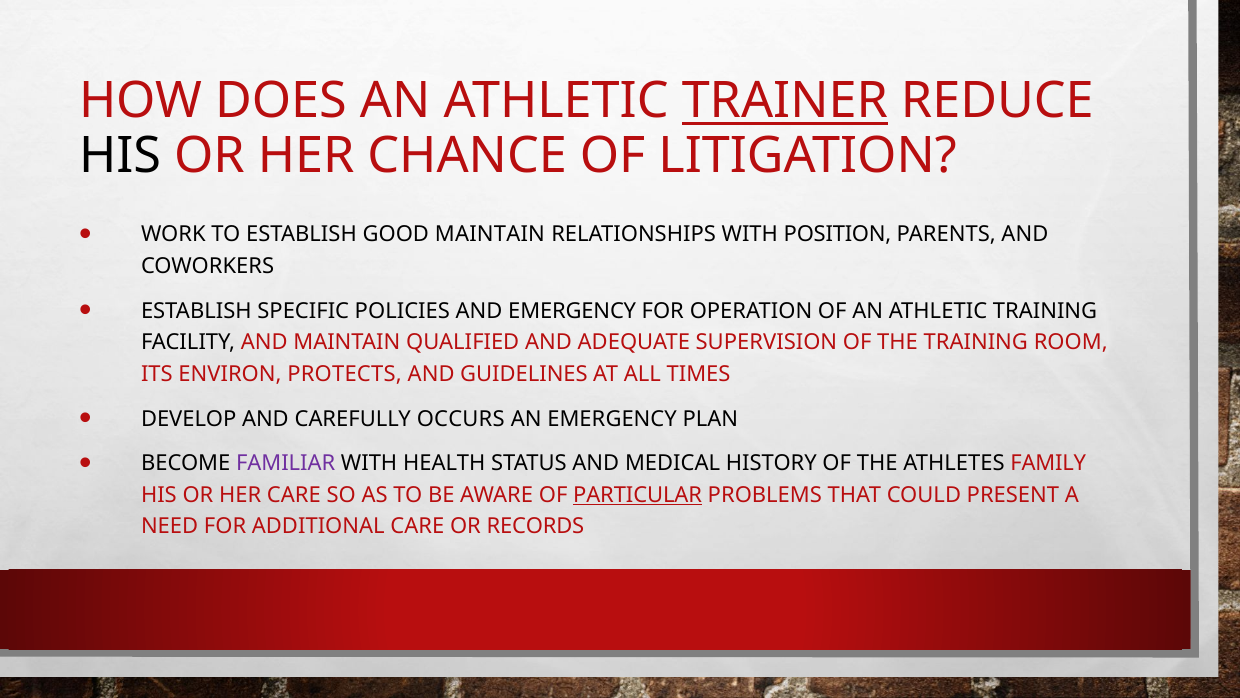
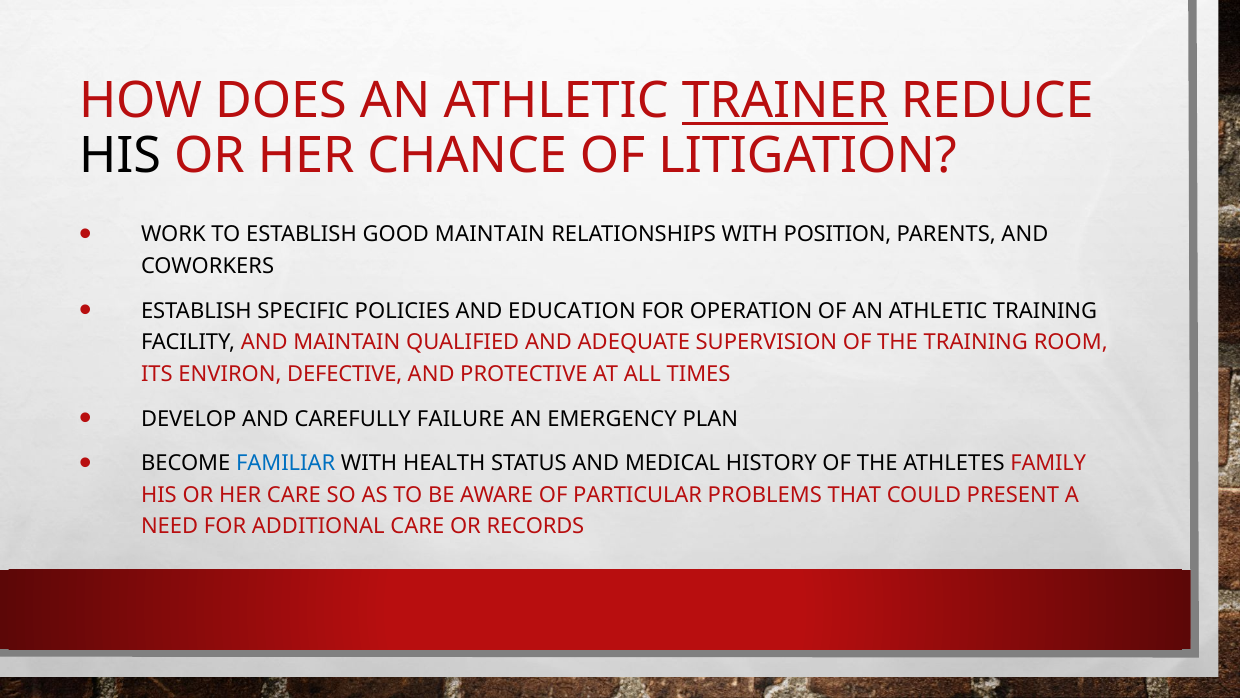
AND EMERGENCY: EMERGENCY -> EDUCATION
PROTECTS: PROTECTS -> DEFECTIVE
GUIDELINES: GUIDELINES -> PROTECTIVE
OCCURS: OCCURS -> FAILURE
FAMILIAR colour: purple -> blue
PARTICULAR underline: present -> none
